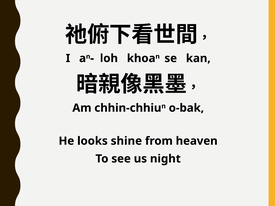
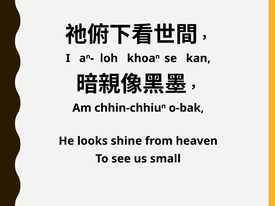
night: night -> small
